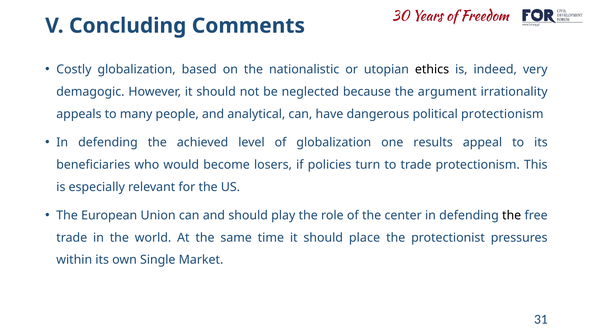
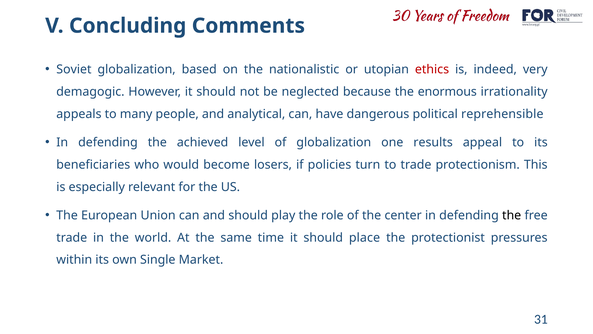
Costly: Costly -> Soviet
ethics colour: black -> red
argument: argument -> enormous
political protectionism: protectionism -> reprehensible
